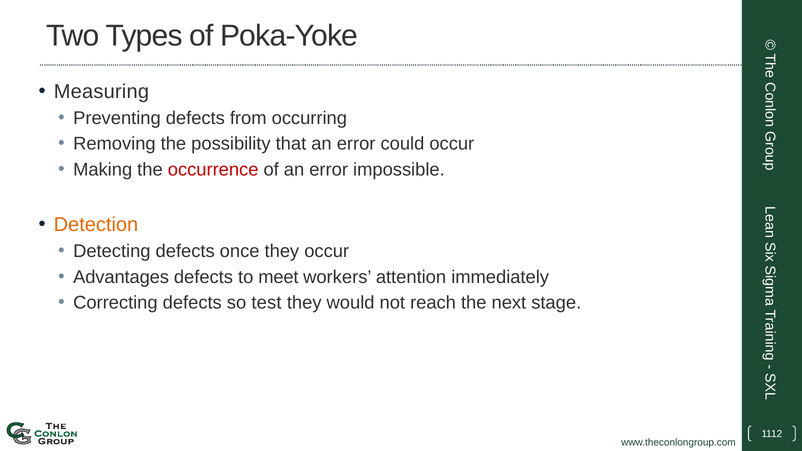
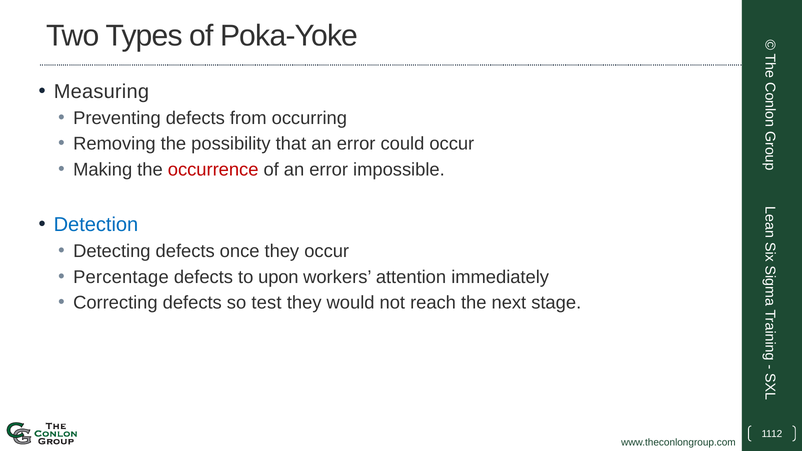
Detection colour: orange -> blue
Advantages: Advantages -> Percentage
meet: meet -> upon
